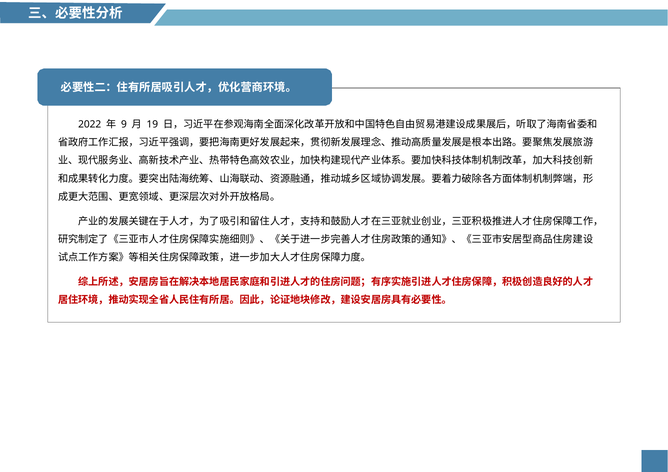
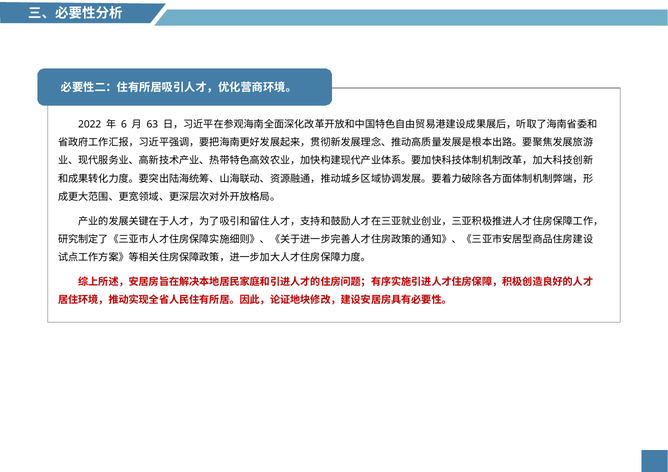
9: 9 -> 6
19: 19 -> 63
